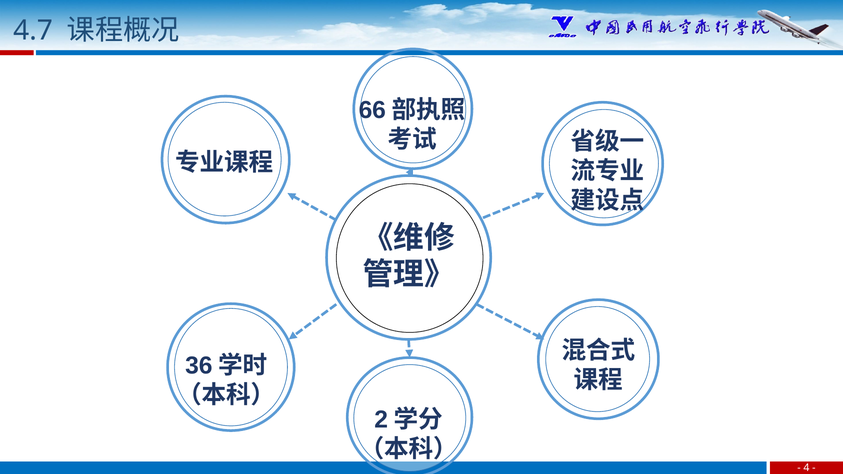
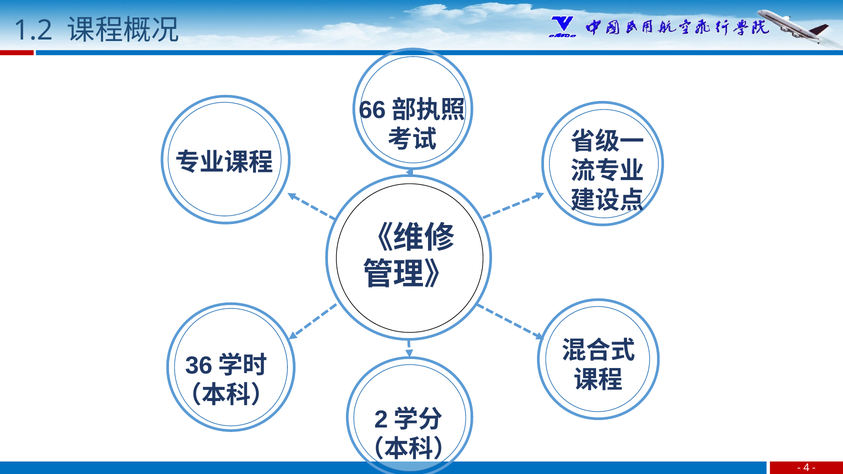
4.7: 4.7 -> 1.2
